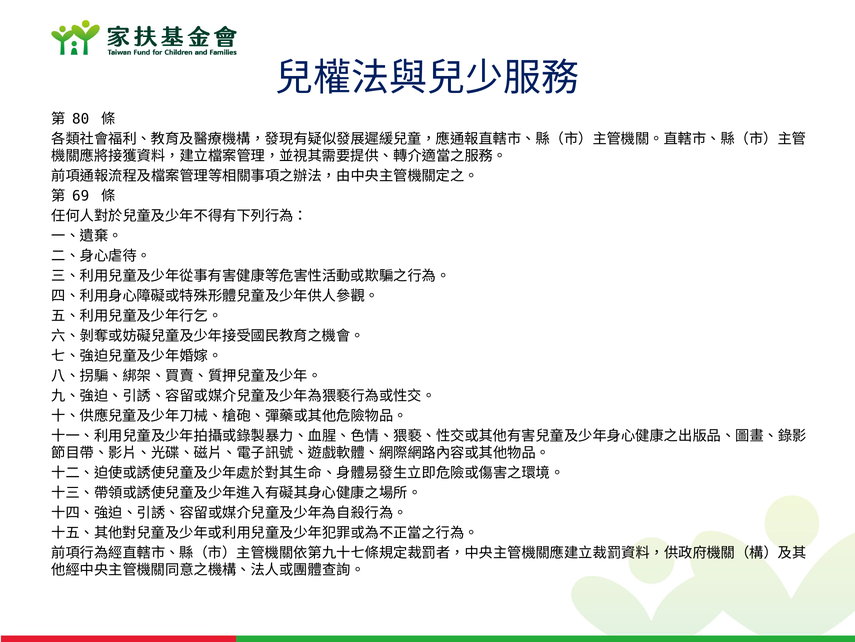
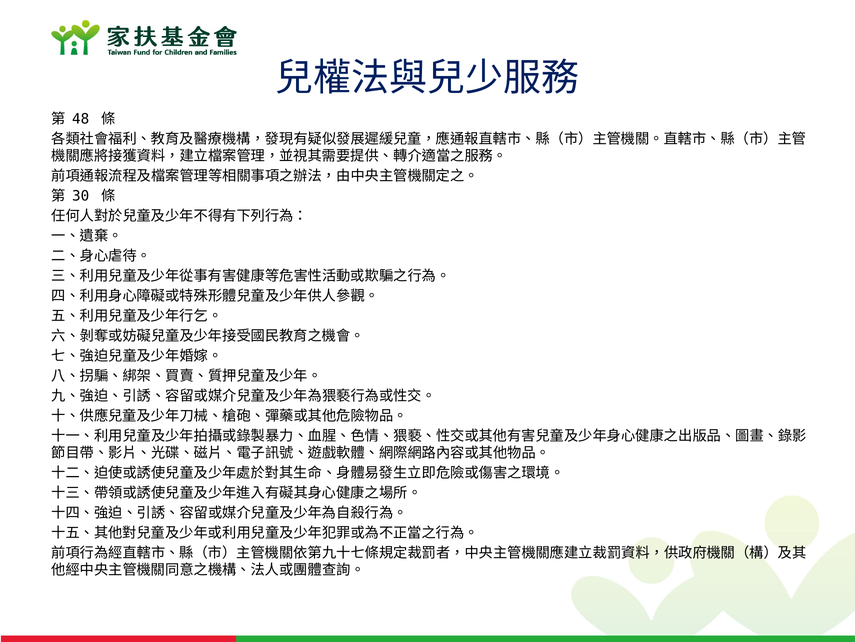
80: 80 -> 48
69: 69 -> 30
